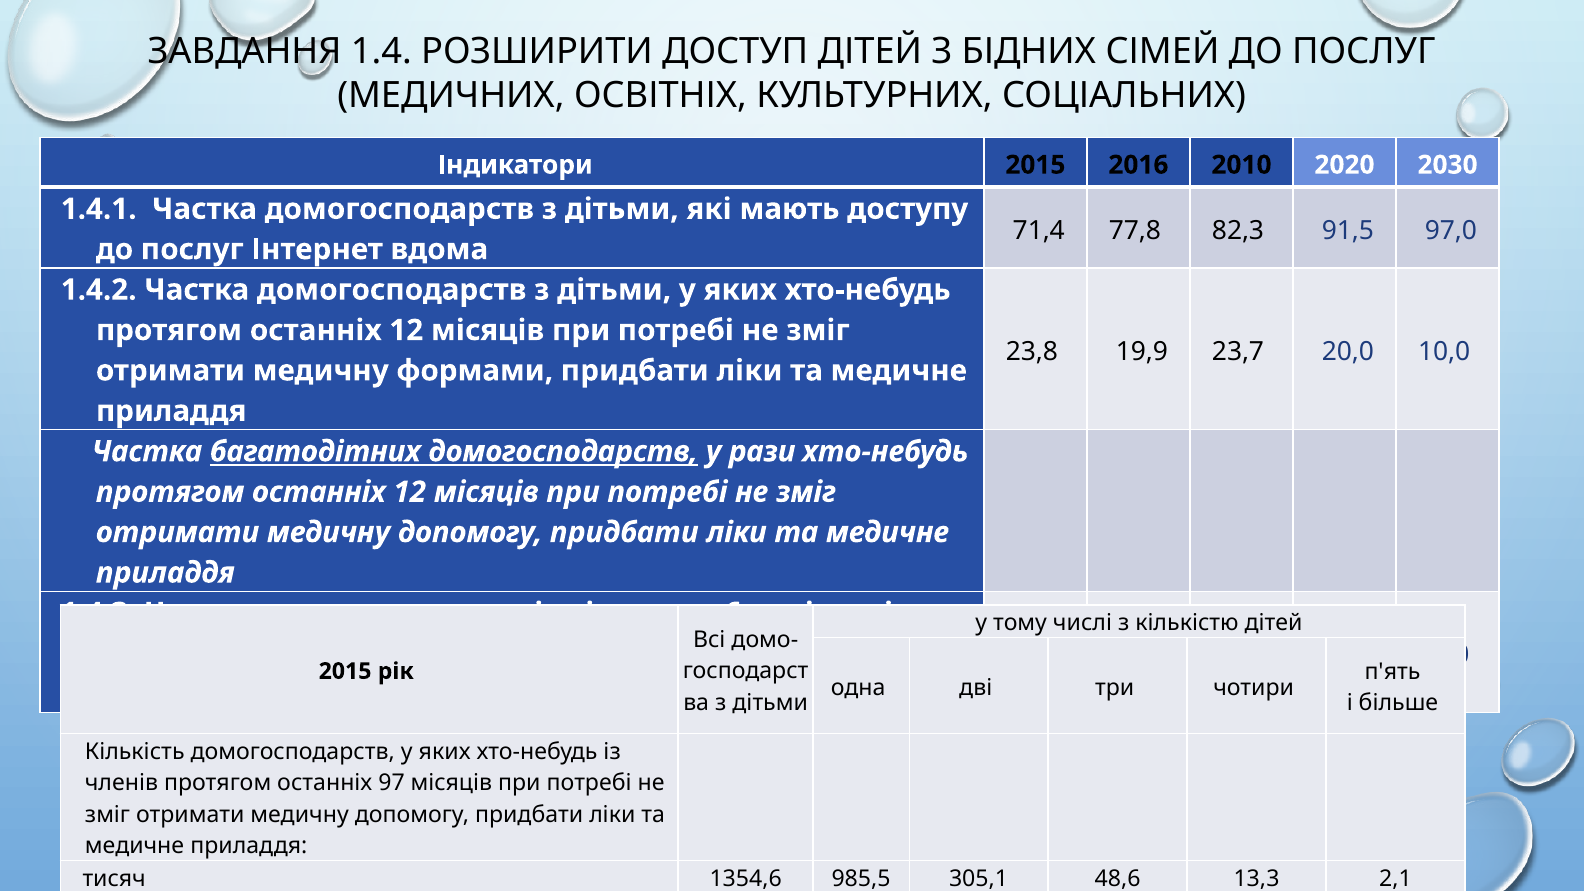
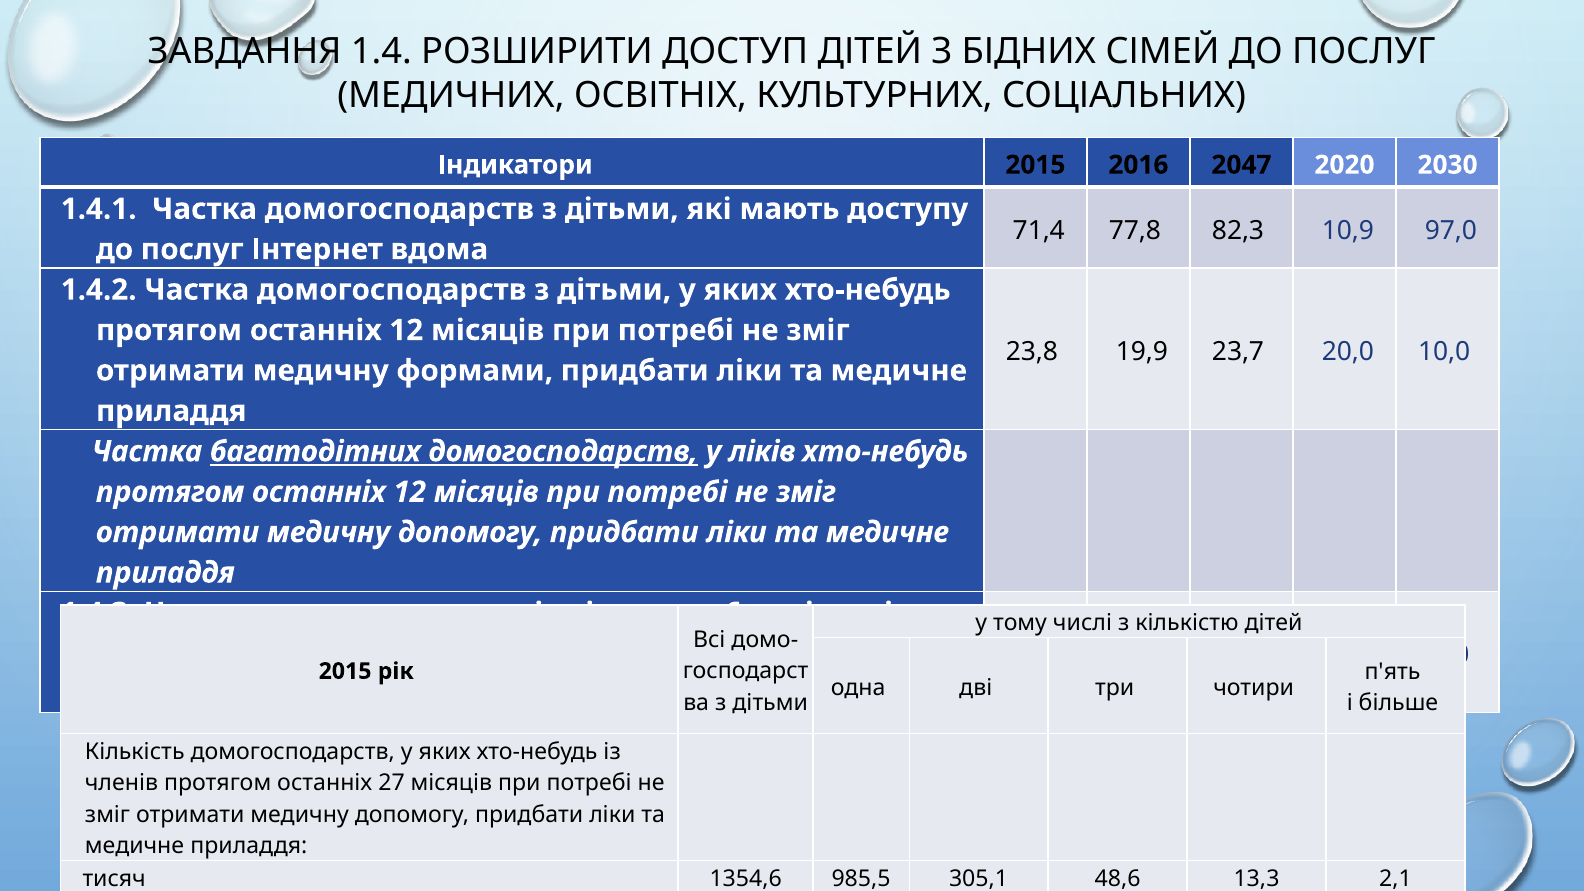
2010: 2010 -> 2047
91,5: 91,5 -> 10,9
у рази: рази -> ліків
97: 97 -> 27
